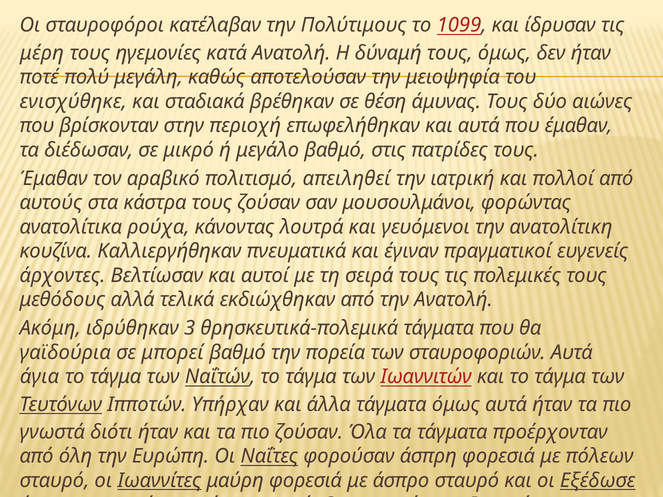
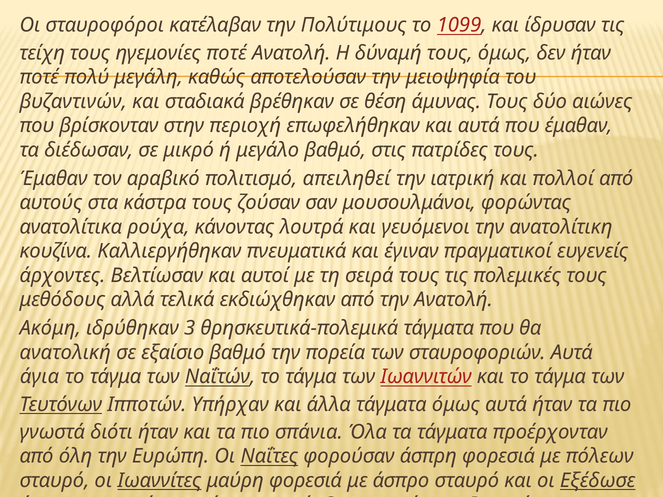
μέρη: μέρη -> τείχη
ηγεμονίες κατά: κατά -> ποτέ
ενισχύθηκε: ενισχύθηκε -> βυζαντινών
γαϊδούρια at (65, 353): γαϊδούρια -> ανατολική
μπορεί: μπορεί -> εξαίσιο
πιο ζούσαν: ζούσαν -> σπάνια
